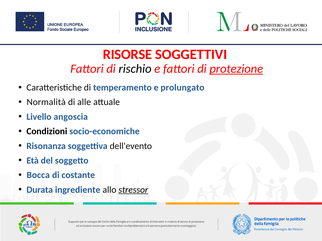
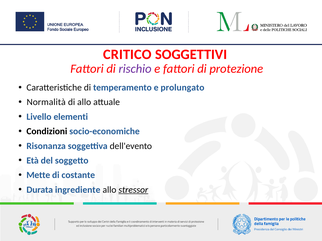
RISORSE: RISORSE -> CRITICO
rischio colour: black -> purple
protezione underline: present -> none
di alle: alle -> allo
angoscia: angoscia -> elementi
Bocca: Bocca -> Mette
